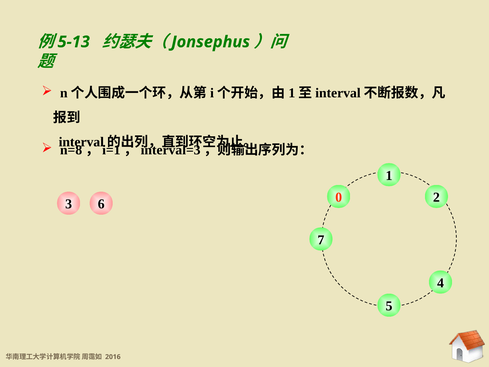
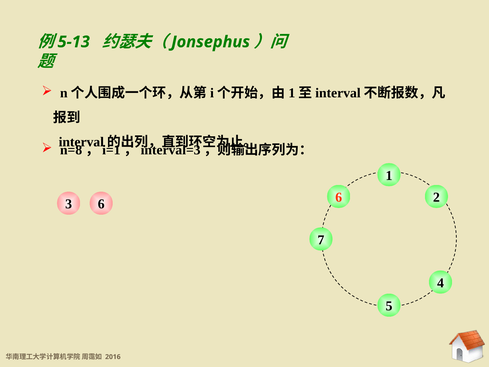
6 0: 0 -> 6
